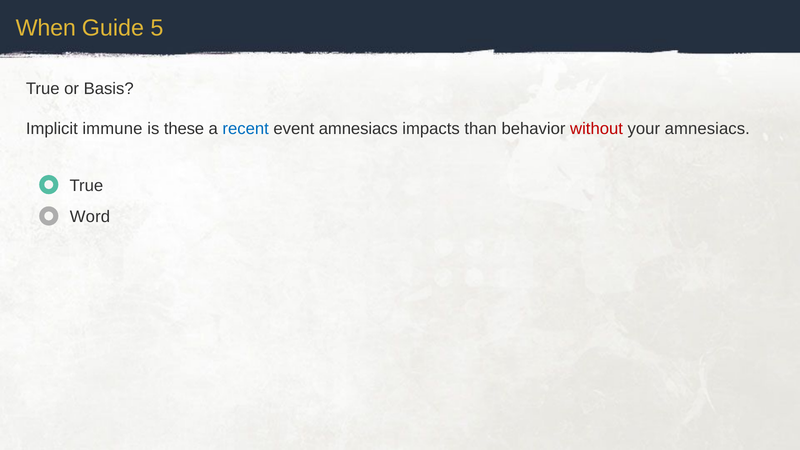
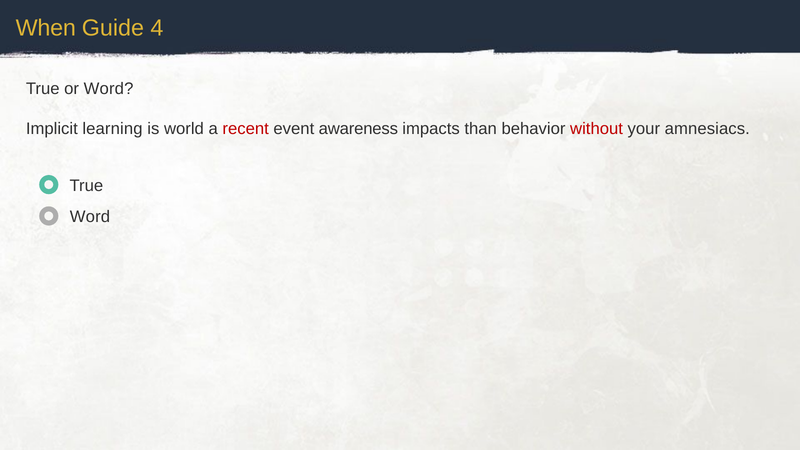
5: 5 -> 4
or Basis: Basis -> Word
immune: immune -> learning
these: these -> world
recent colour: blue -> red
event amnesiacs: amnesiacs -> awareness
